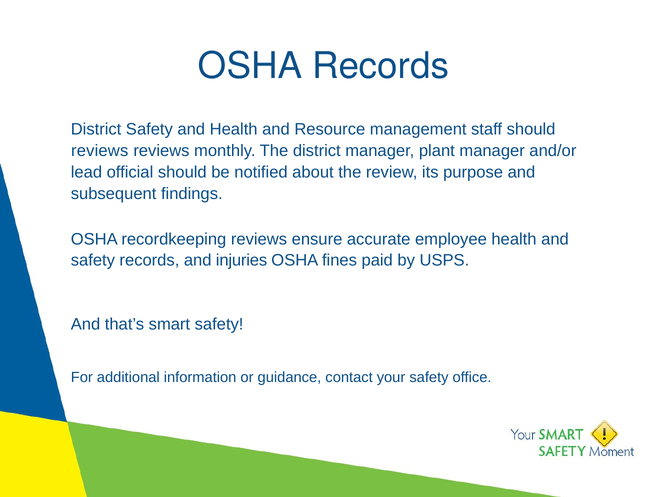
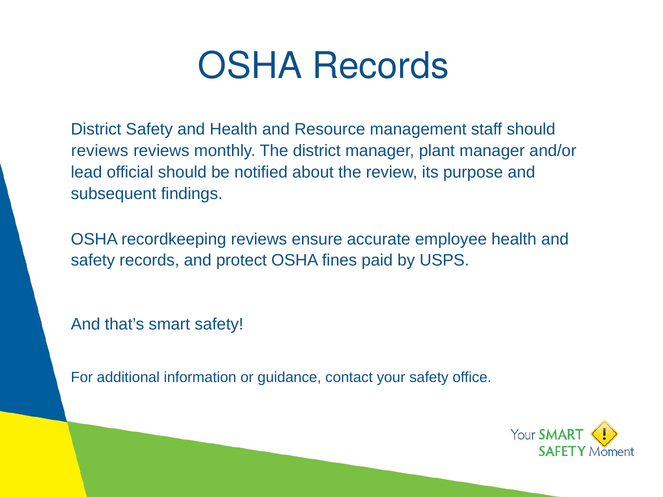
injuries: injuries -> protect
